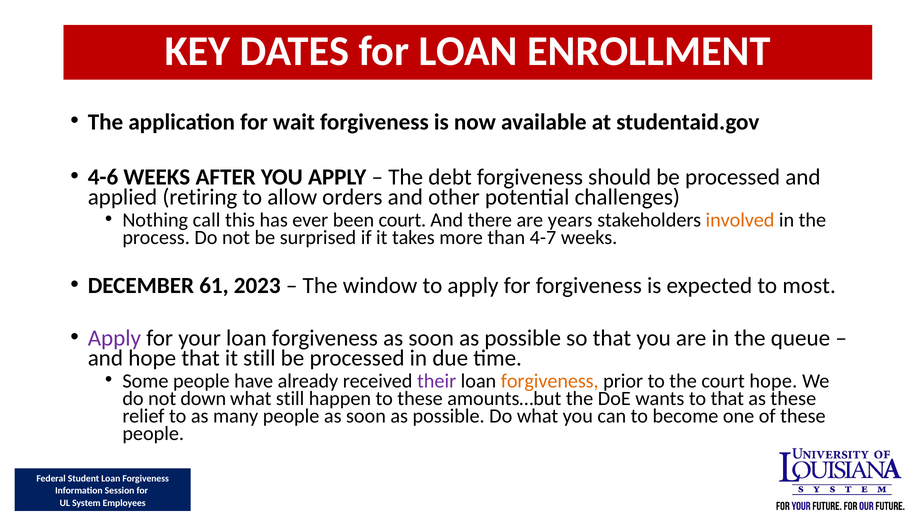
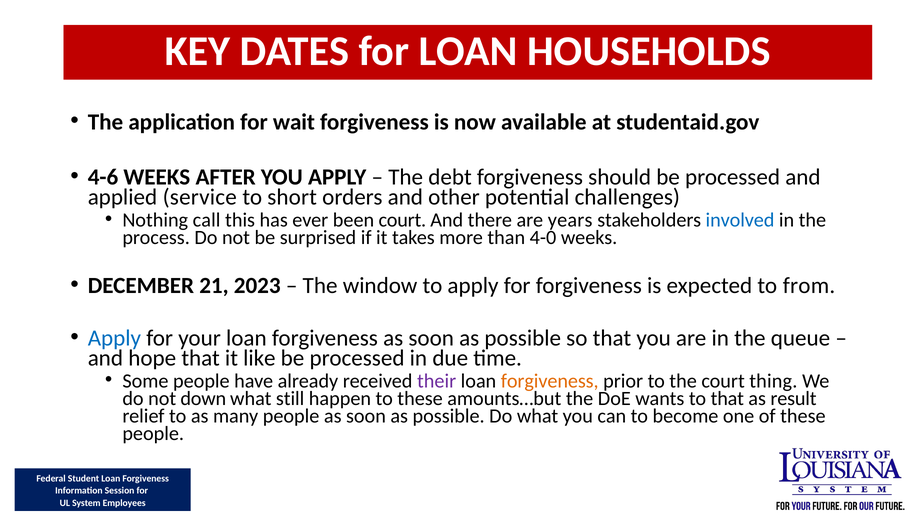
ENROLLMENT: ENROLLMENT -> HOUSEHOLDS
retiring: retiring -> service
allow: allow -> short
involved colour: orange -> blue
4-7: 4-7 -> 4-0
61: 61 -> 21
most: most -> from
Apply at (114, 338) colour: purple -> blue
it still: still -> like
court hope: hope -> thing
as these: these -> result
